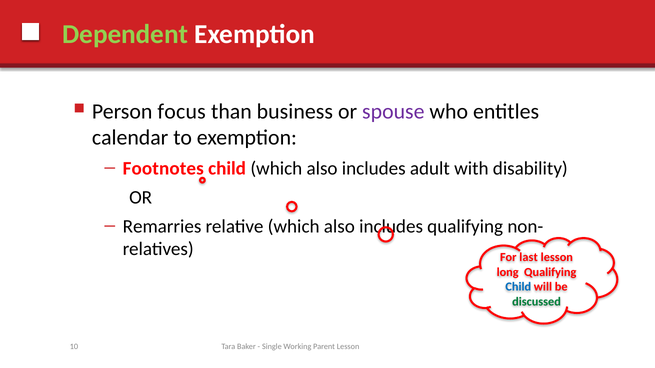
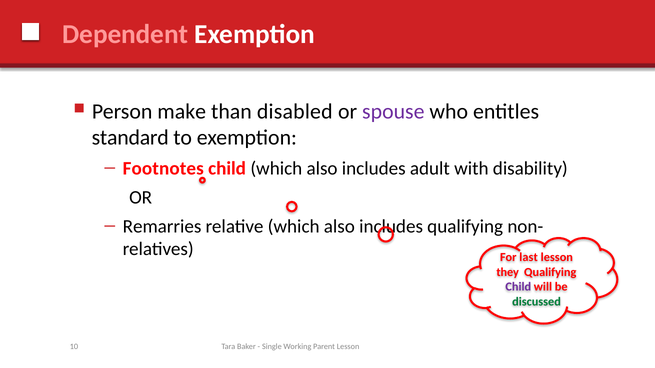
Dependent colour: light green -> pink
focus: focus -> make
business: business -> disabled
calendar: calendar -> standard
long: long -> they
Child at (518, 287) colour: blue -> purple
